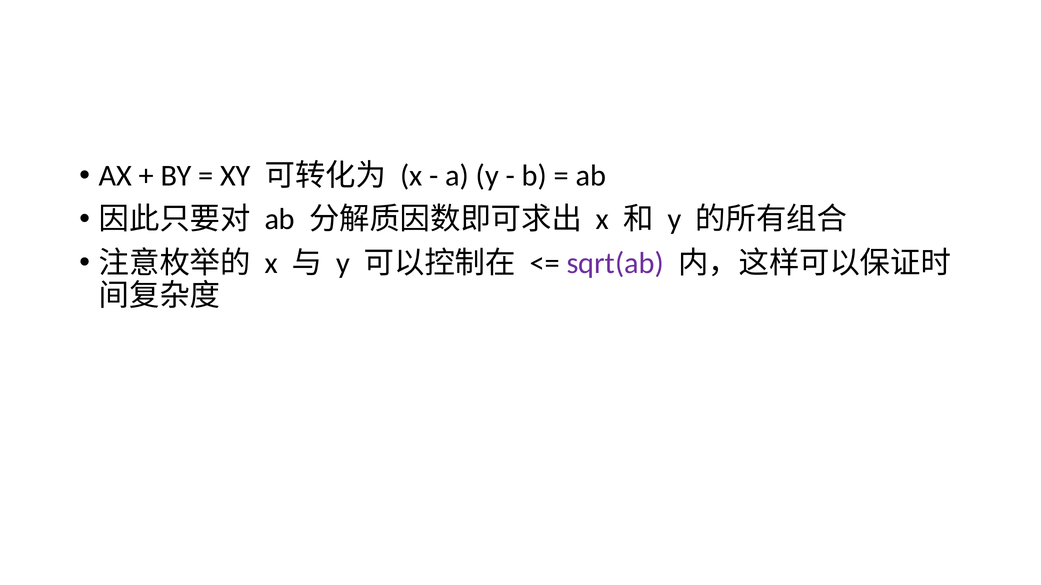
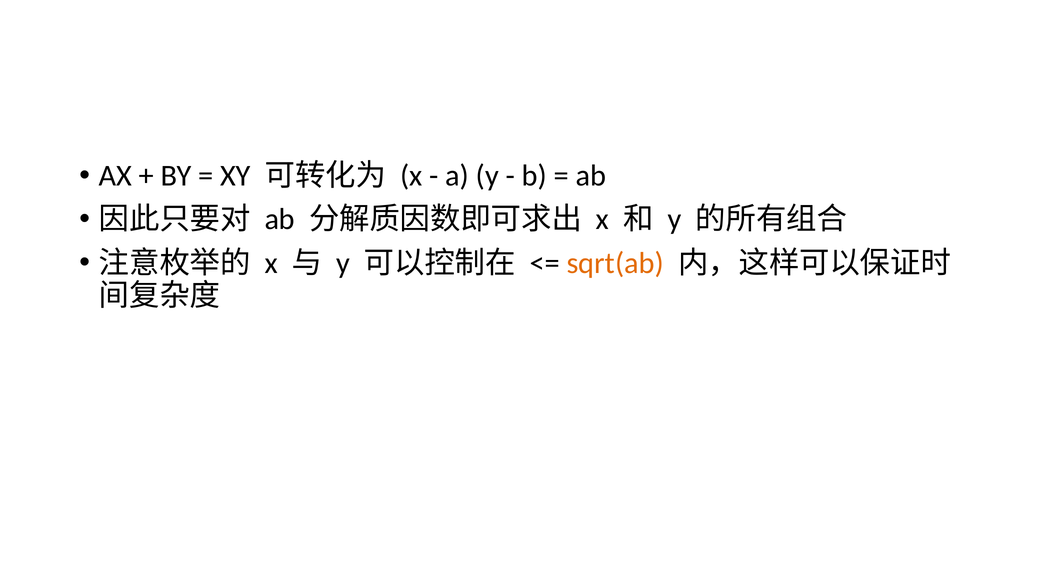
sqrt(ab colour: purple -> orange
